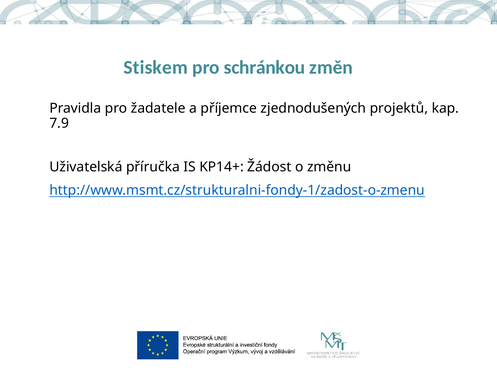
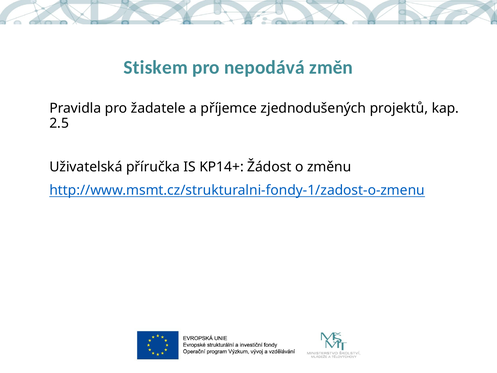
schránkou: schránkou -> nepodává
7.9: 7.9 -> 2.5
